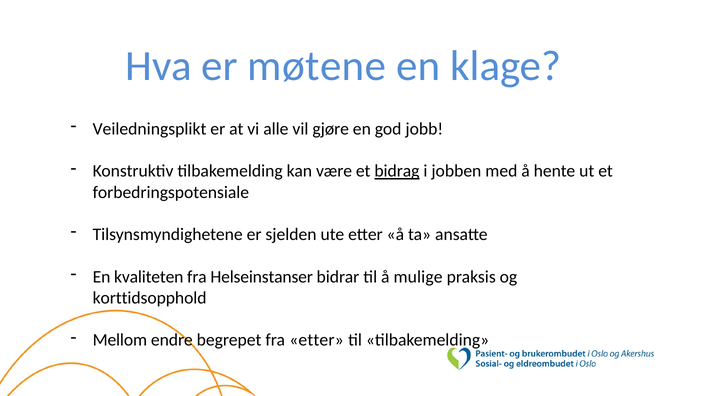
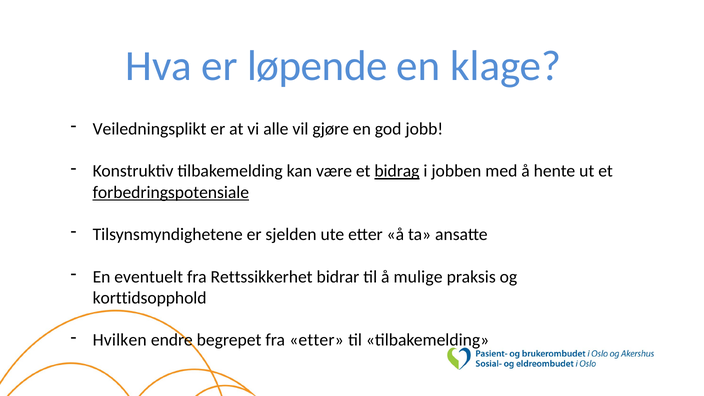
møtene: møtene -> løpende
forbedringspotensiale underline: none -> present
kvaliteten: kvaliteten -> eventuelt
Helseinstanser: Helseinstanser -> Rettssikkerhet
Mellom: Mellom -> Hvilken
